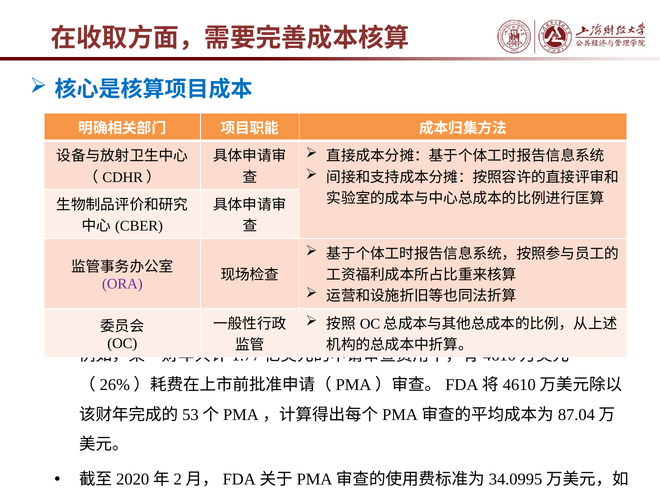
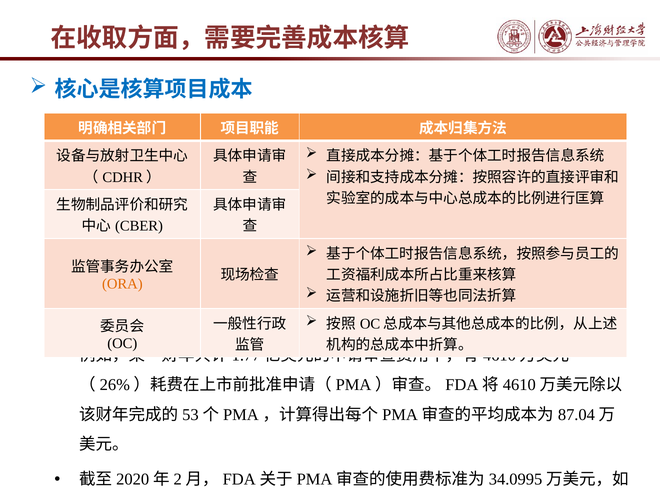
ORA colour: purple -> orange
